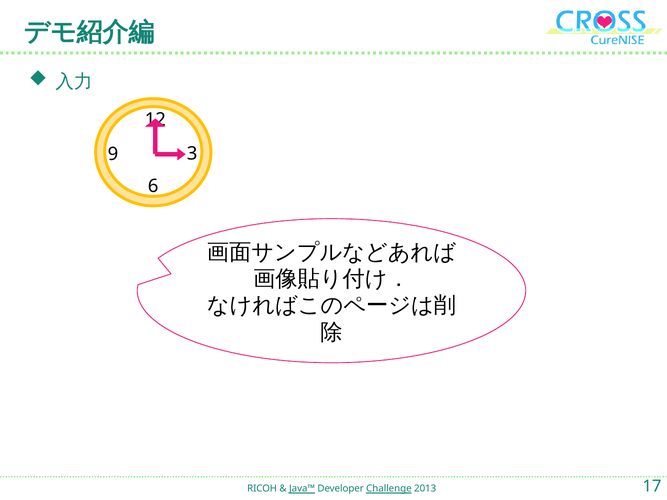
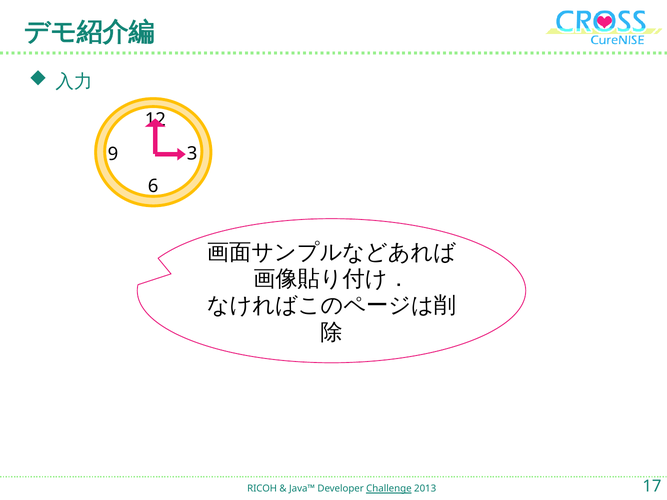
Java™ underline: present -> none
